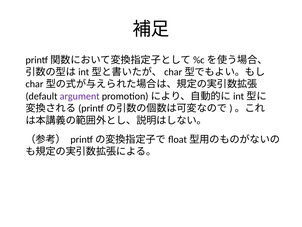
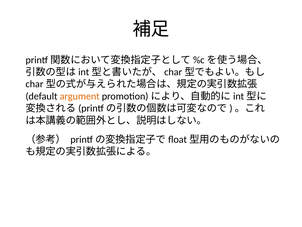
argument colour: purple -> orange
